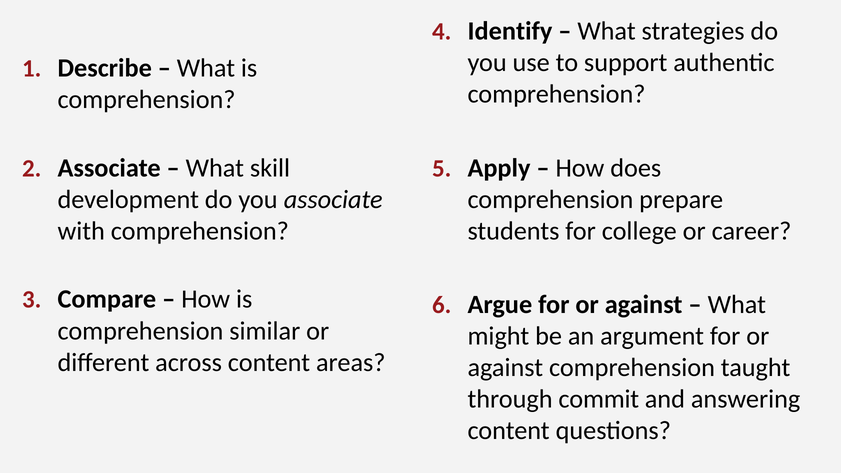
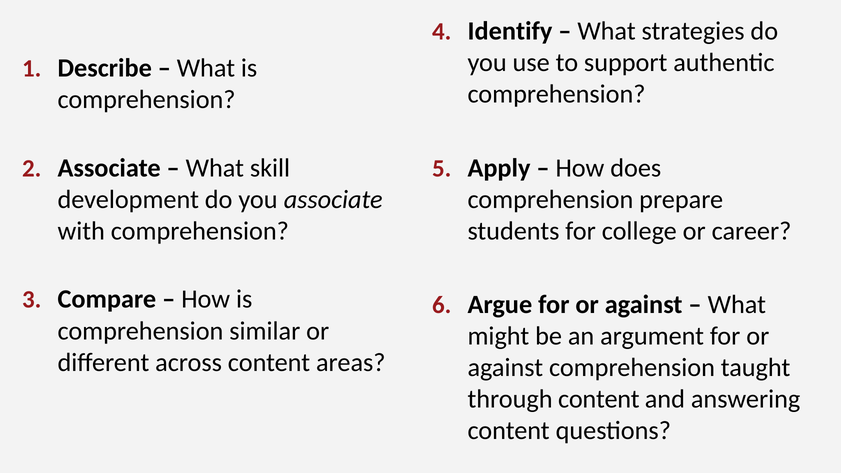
through commit: commit -> content
